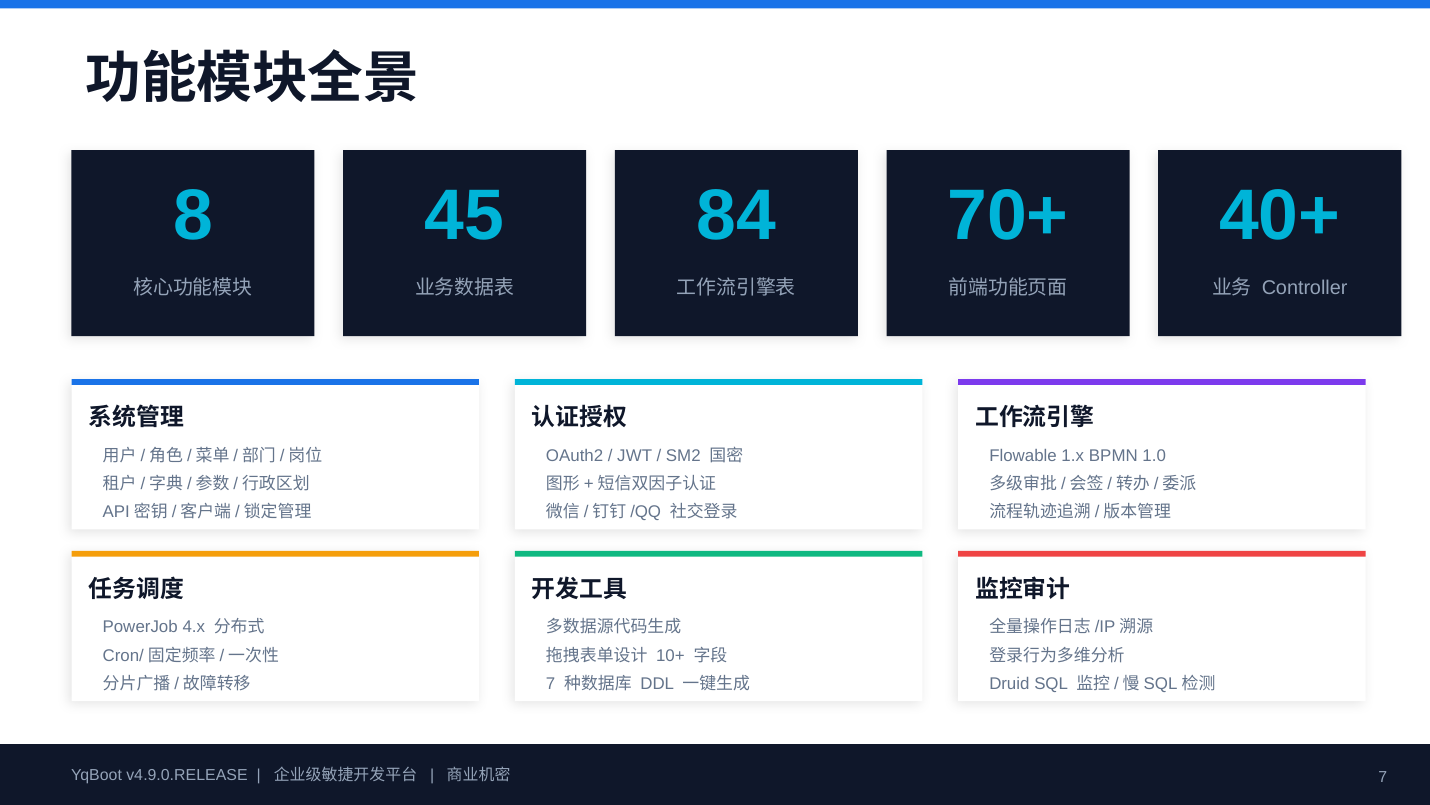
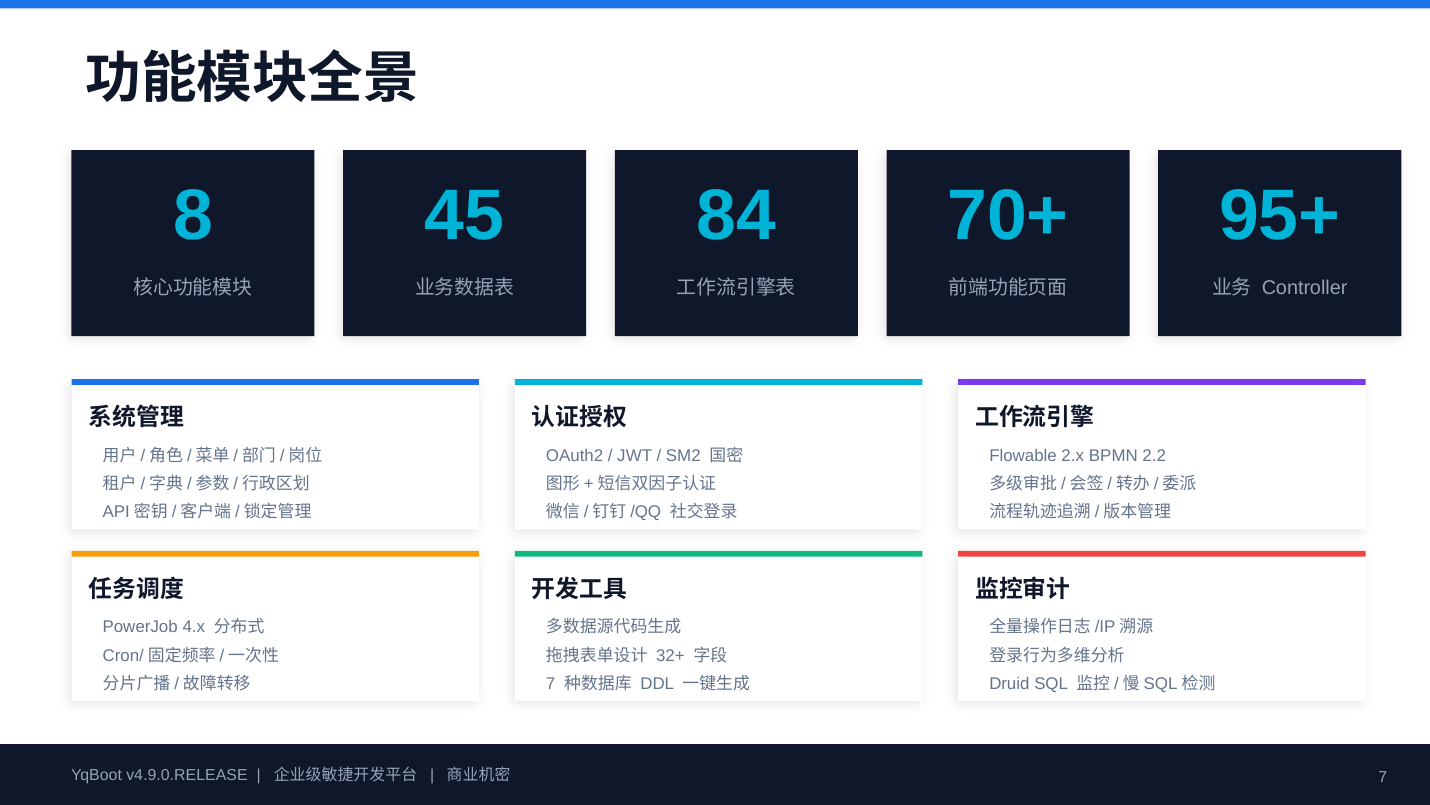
40+: 40+ -> 95+
1.x: 1.x -> 2.x
1.0: 1.0 -> 2.2
10+: 10+ -> 32+
